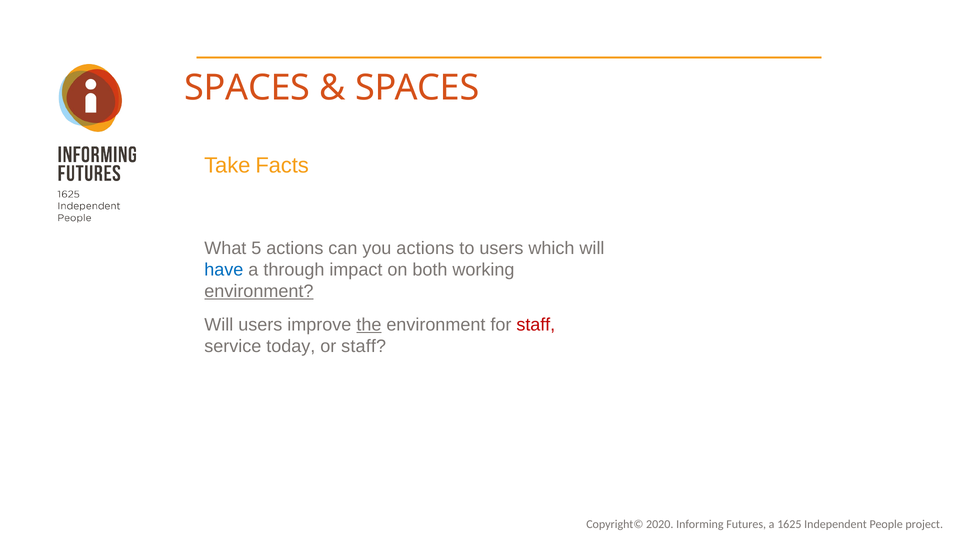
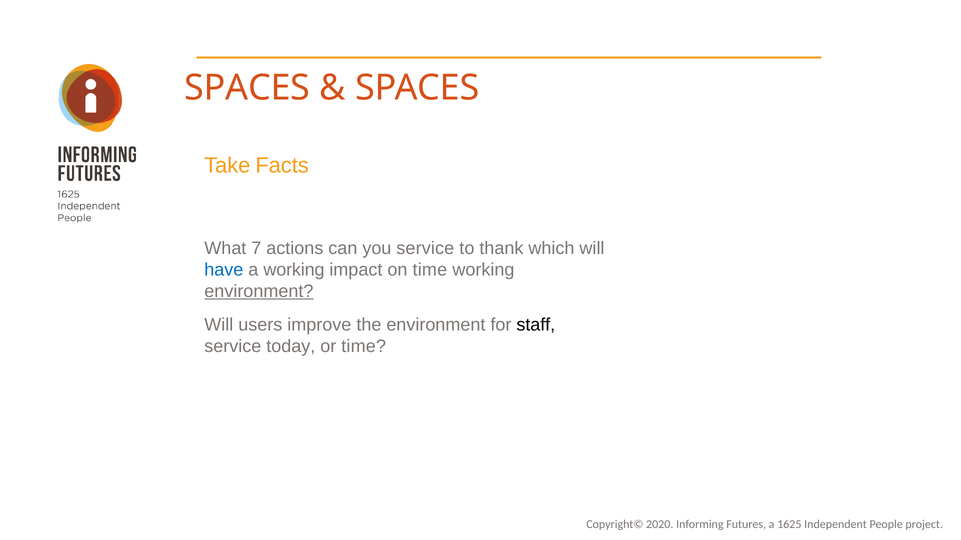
5: 5 -> 7
you actions: actions -> service
to users: users -> thank
a through: through -> working
on both: both -> time
the underline: present -> none
staff at (536, 325) colour: red -> black
or staff: staff -> time
